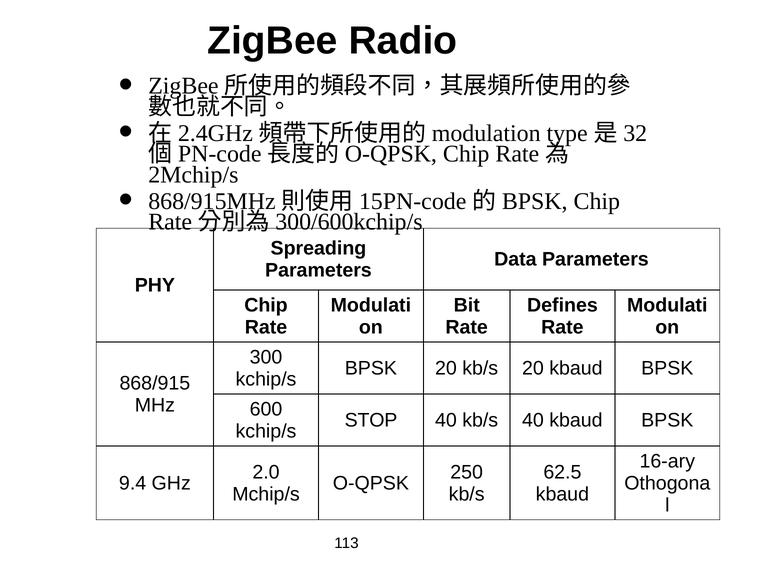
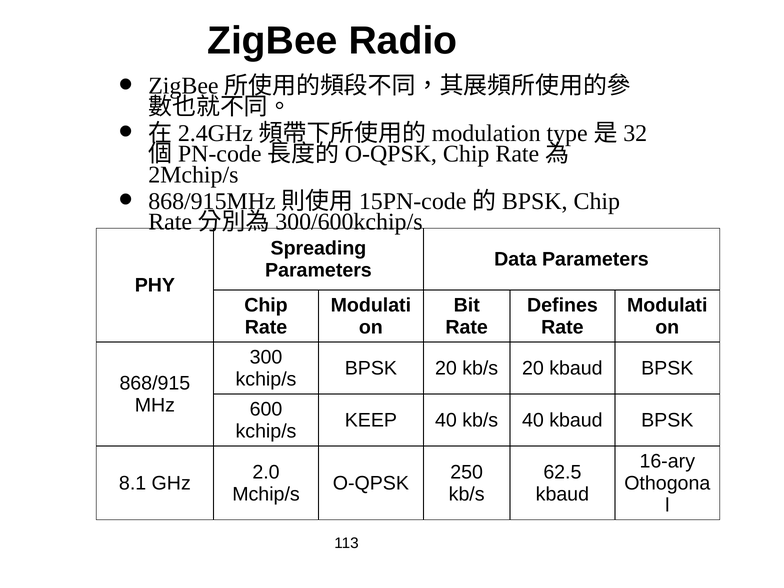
STOP: STOP -> KEEP
9.4: 9.4 -> 8.1
